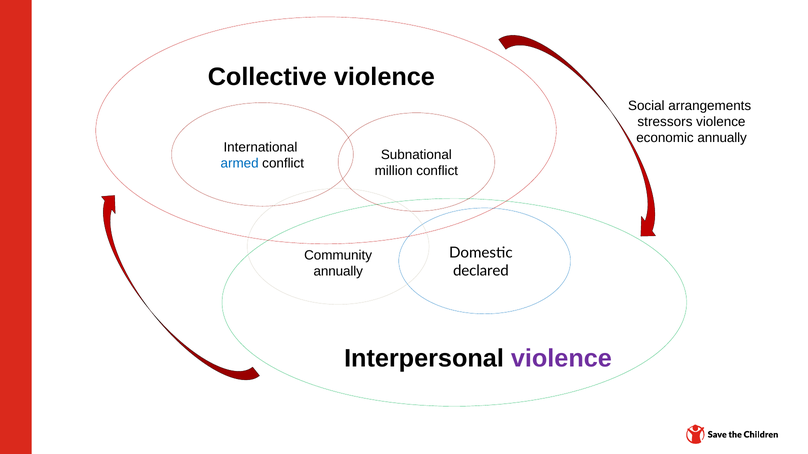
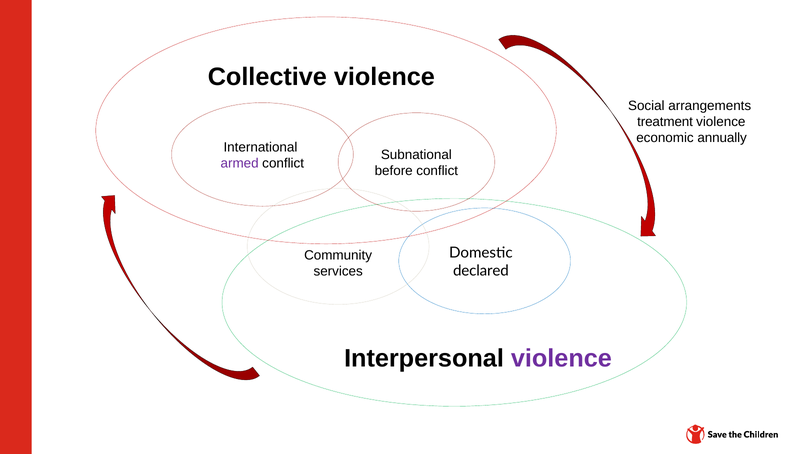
stressors: stressors -> treatment
armed colour: blue -> purple
million: million -> before
annually at (338, 272): annually -> services
